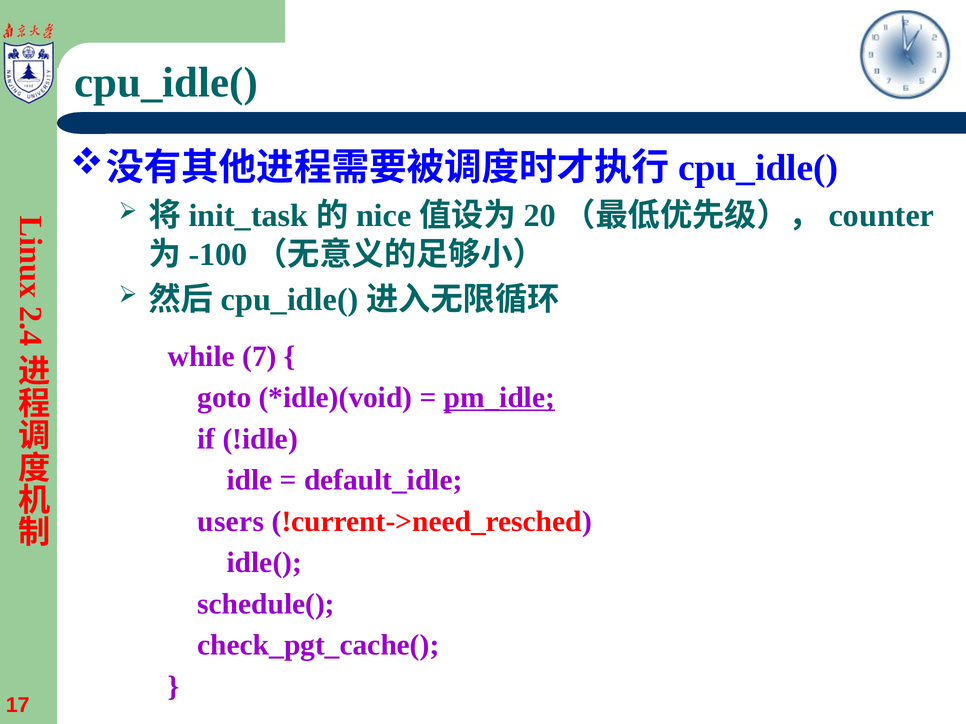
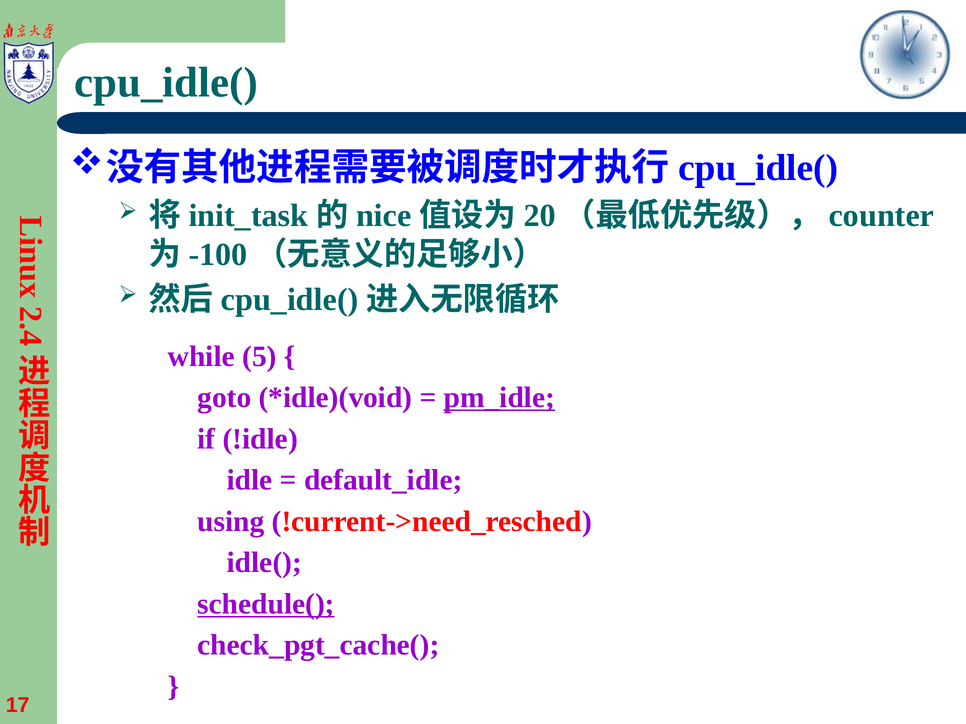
7: 7 -> 5
users: users -> using
schedule( underline: none -> present
